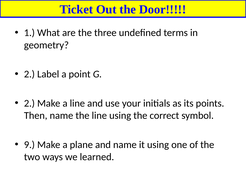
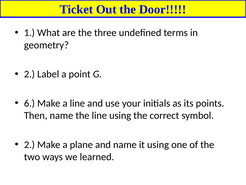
2 at (29, 103): 2 -> 6
9 at (29, 144): 9 -> 2
